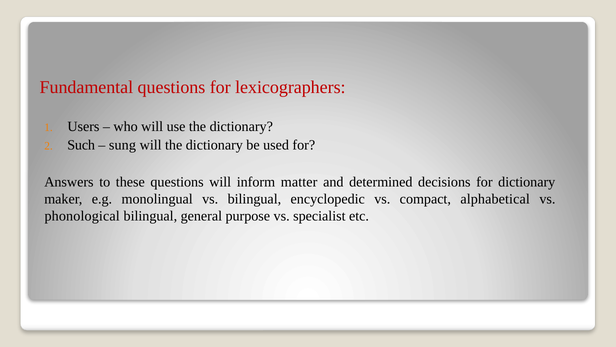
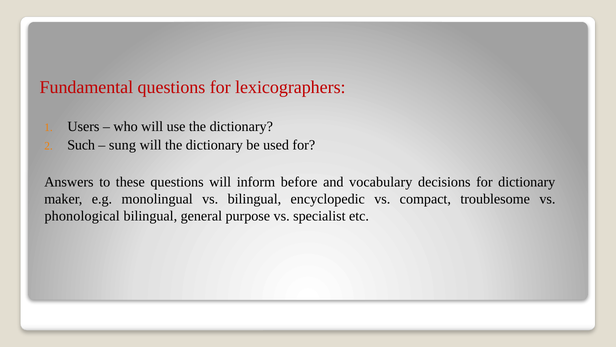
matter: matter -> before
determined: determined -> vocabulary
alphabetical: alphabetical -> troublesome
